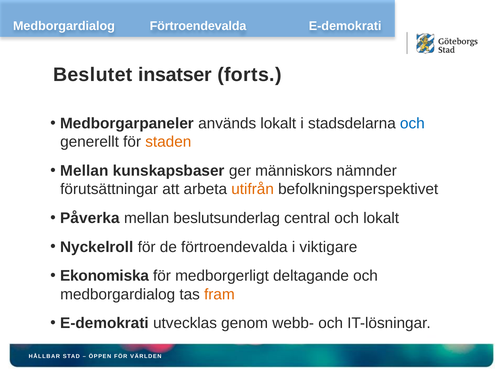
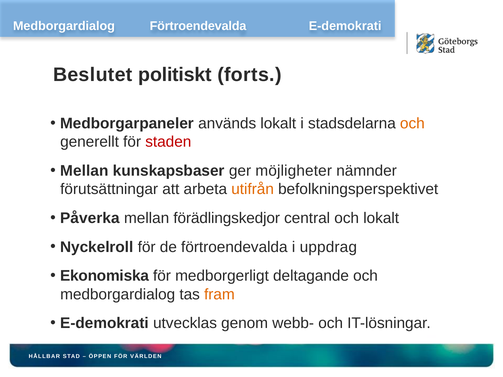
insatser: insatser -> politiskt
och at (412, 124) colour: blue -> orange
staden colour: orange -> red
människors: människors -> möjligheter
beslutsunderlag: beslutsunderlag -> förädlingskedjor
viktigare: viktigare -> uppdrag
